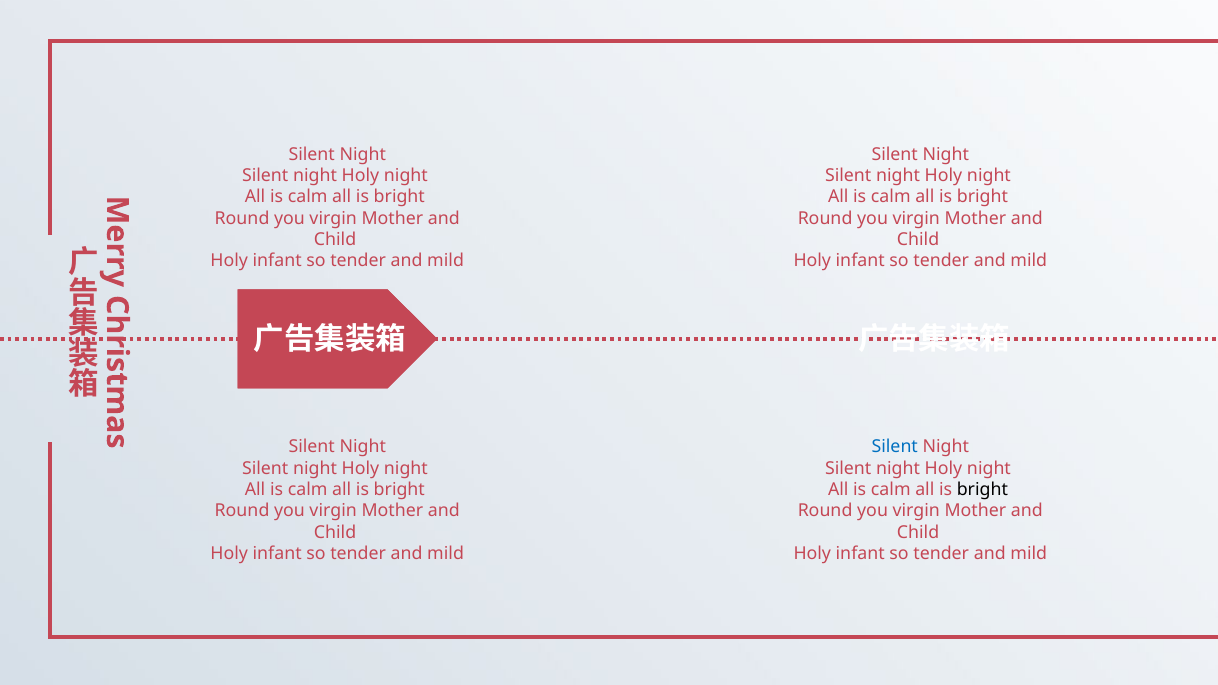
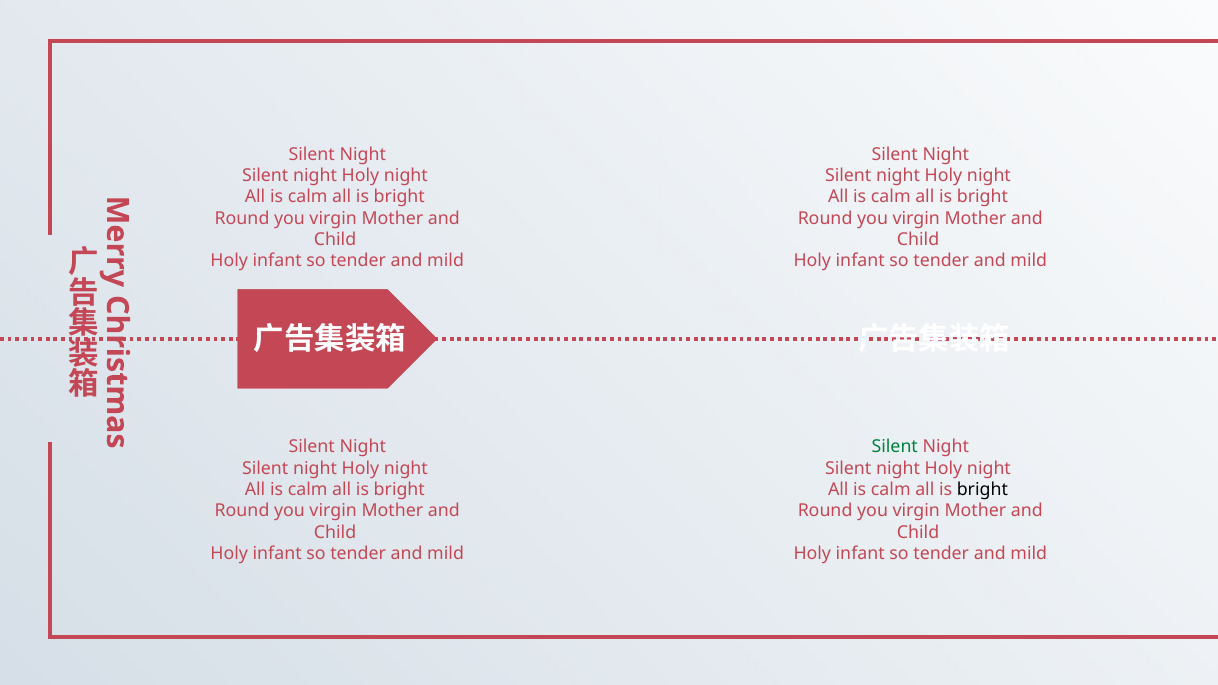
Silent at (895, 447) colour: blue -> green
